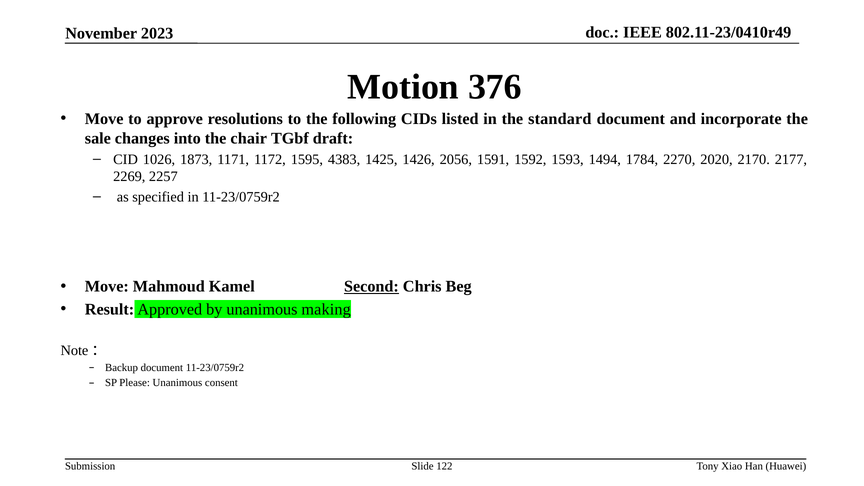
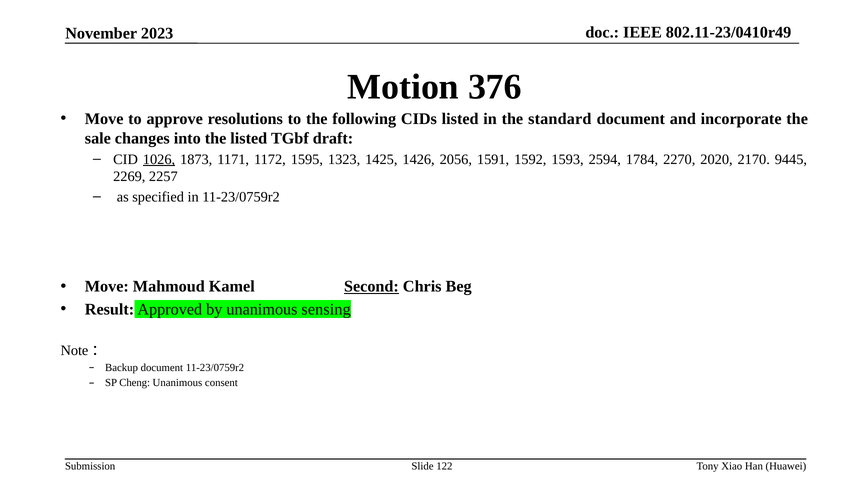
the chair: chair -> listed
1026 underline: none -> present
4383: 4383 -> 1323
1494: 1494 -> 2594
2177: 2177 -> 9445
making: making -> sensing
Please: Please -> Cheng
